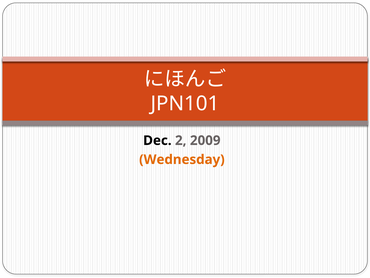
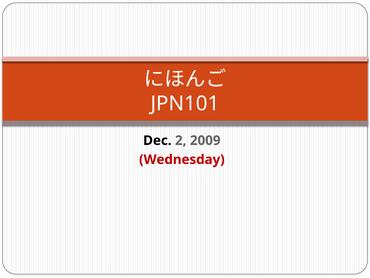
Wednesday colour: orange -> red
